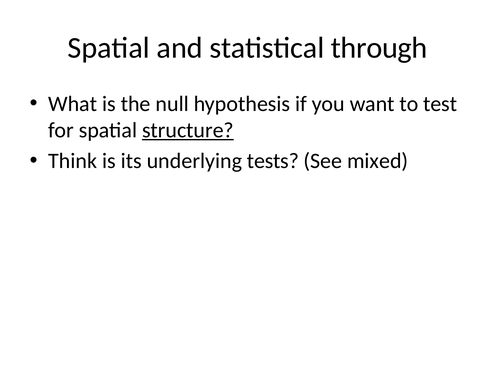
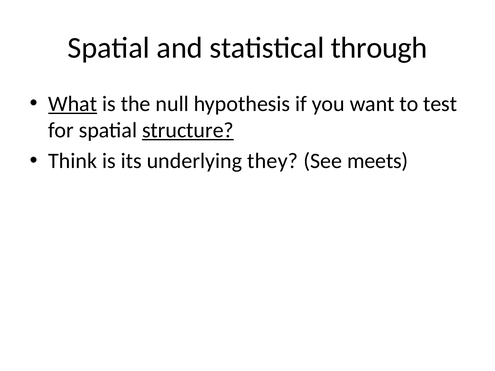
What underline: none -> present
tests: tests -> they
mixed: mixed -> meets
